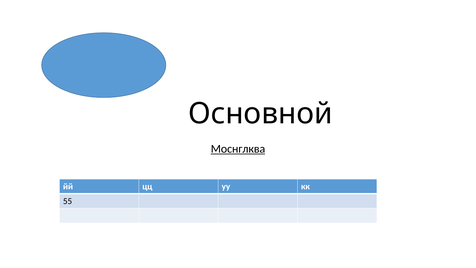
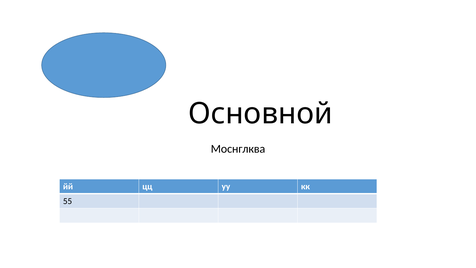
Моснглква underline: present -> none
